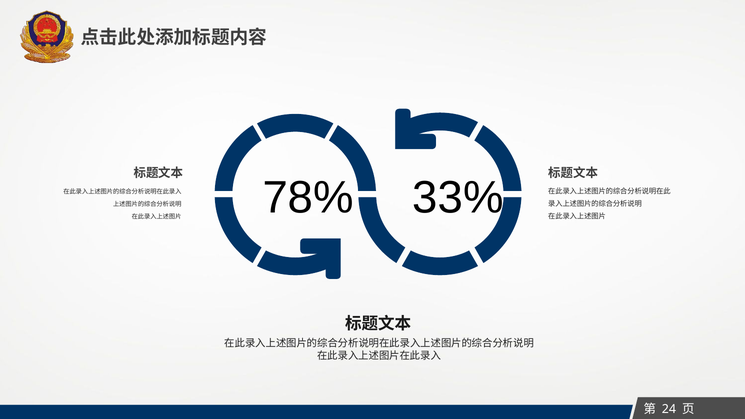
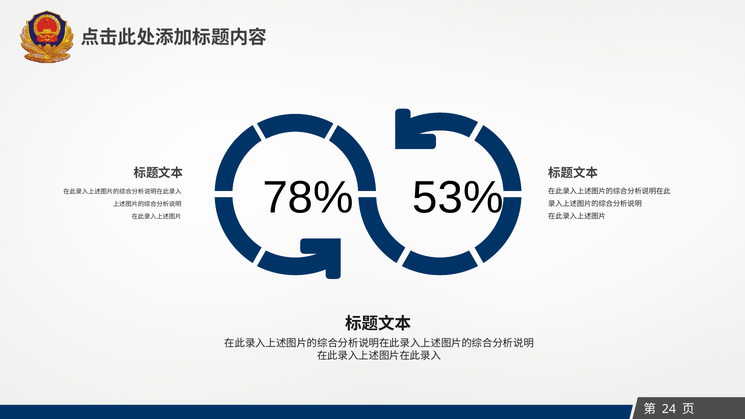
33%: 33% -> 53%
